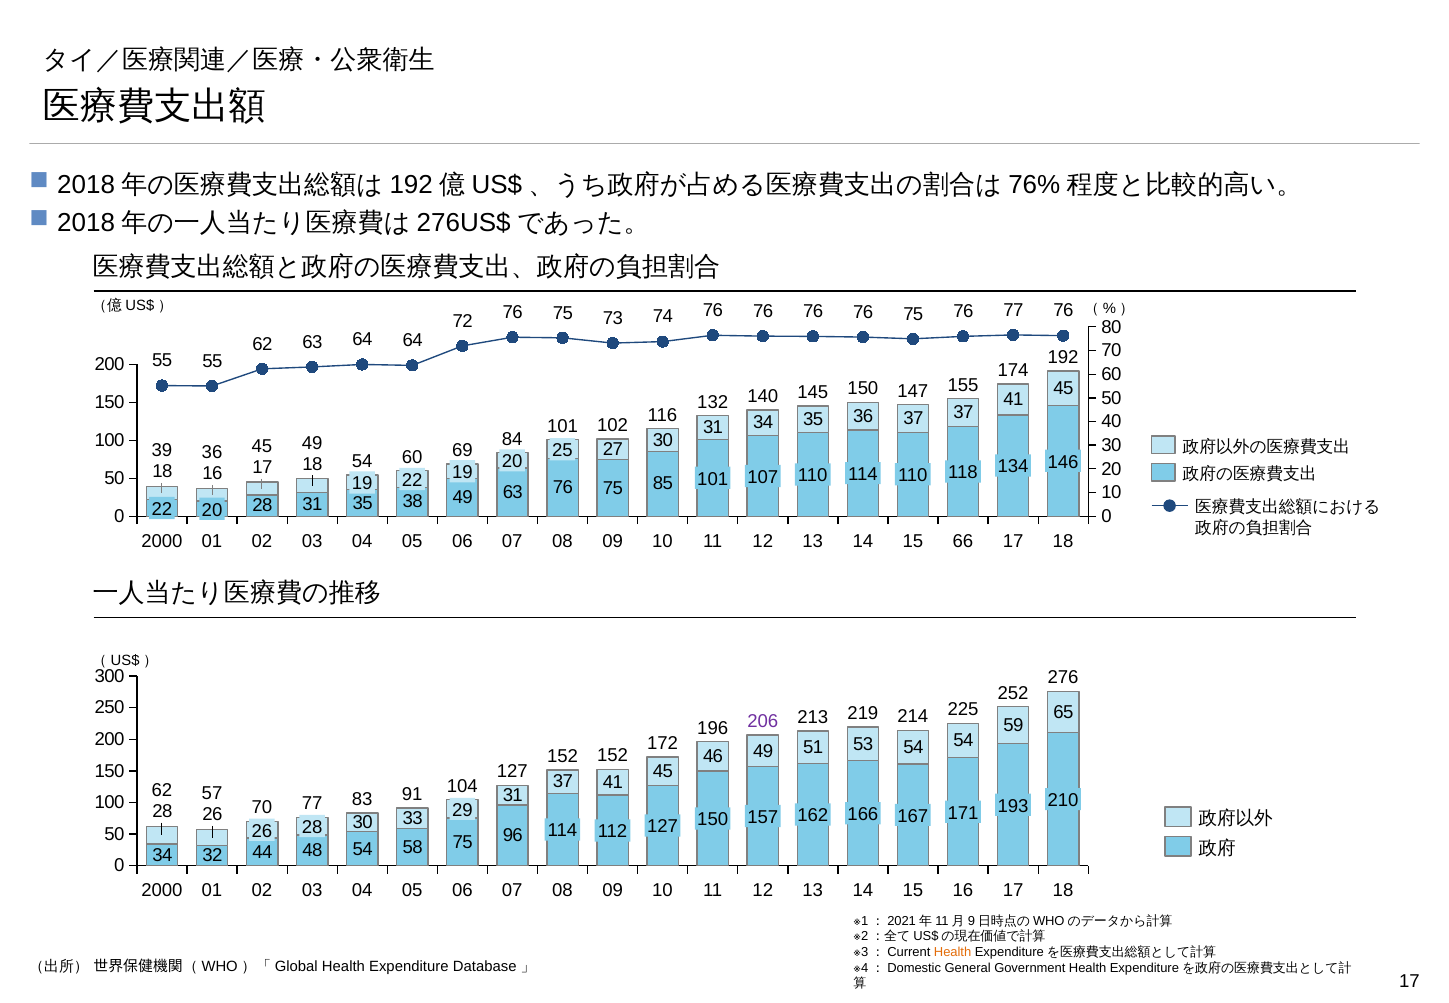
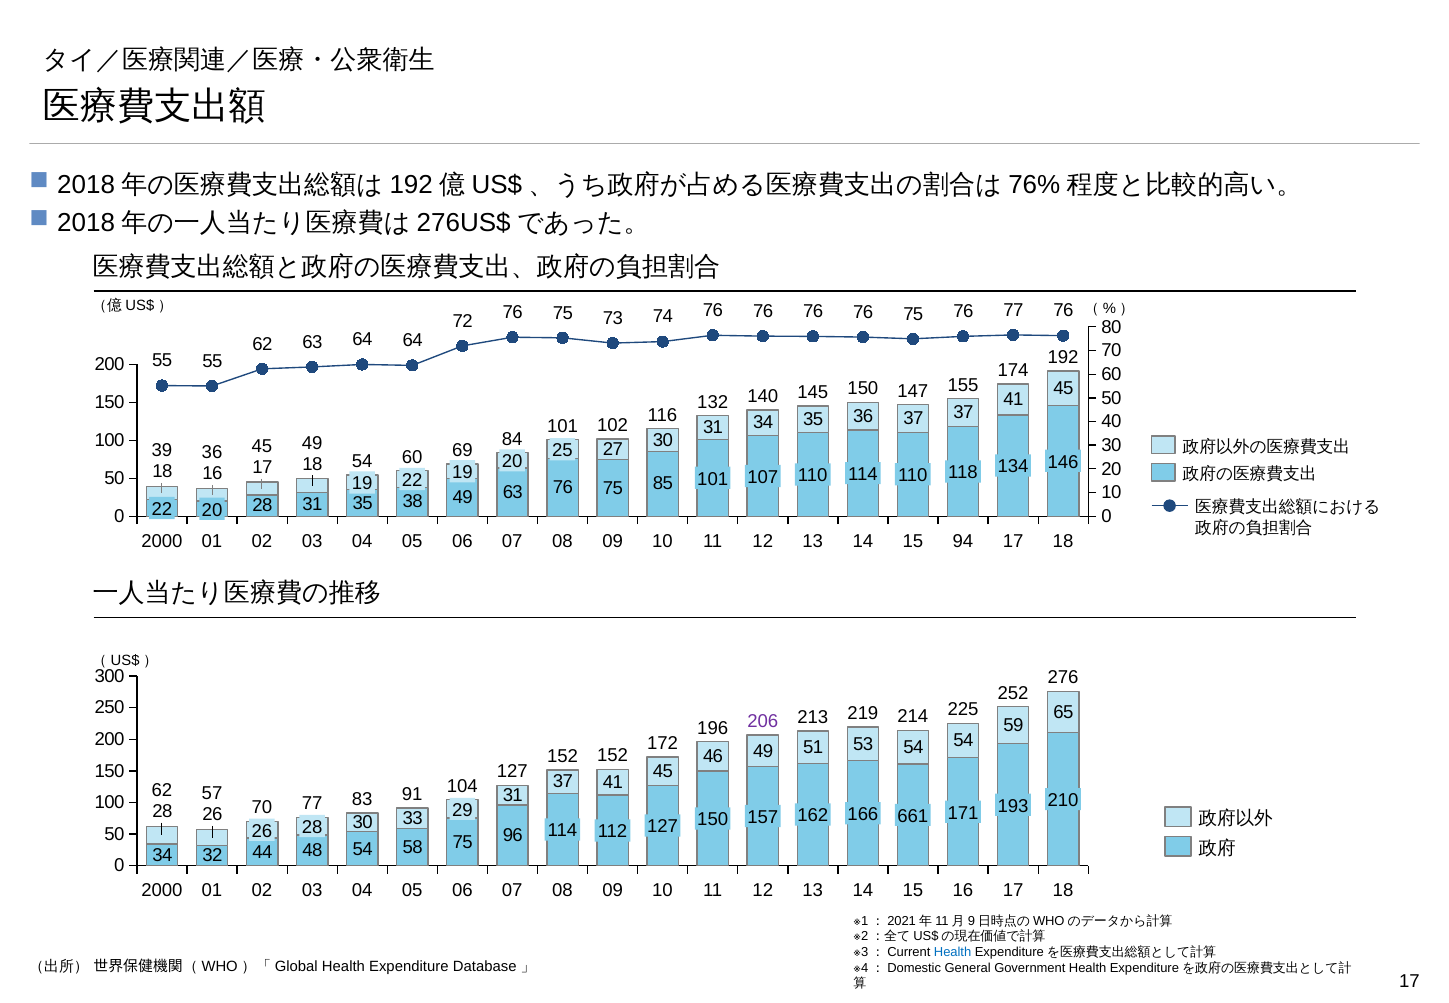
66: 66 -> 94
167: 167 -> 661
Health at (953, 952) colour: orange -> blue
